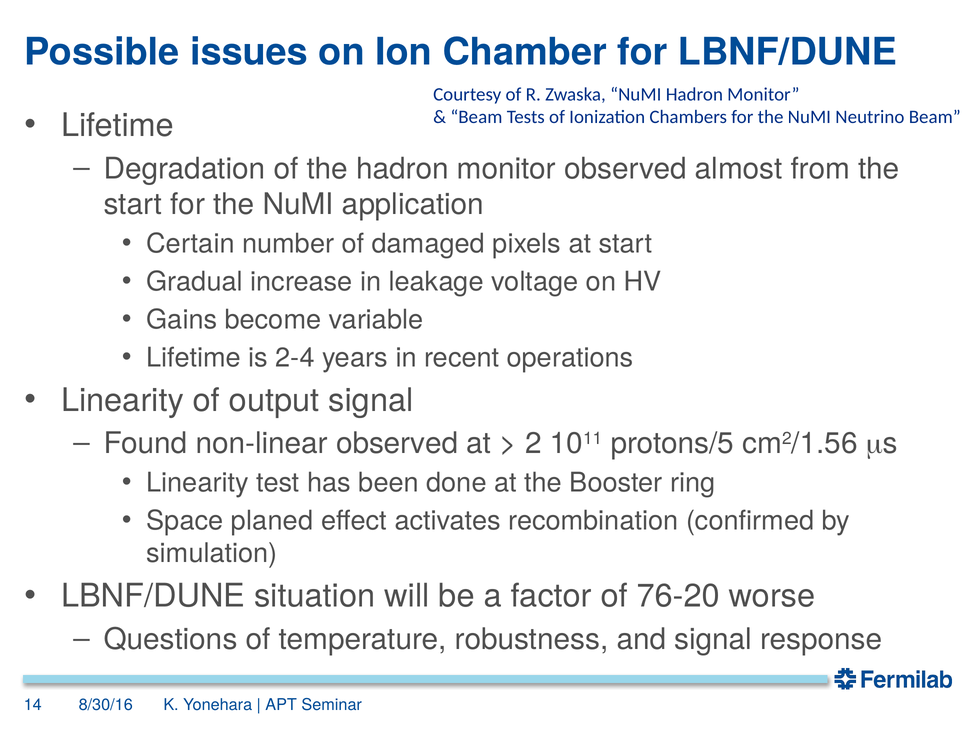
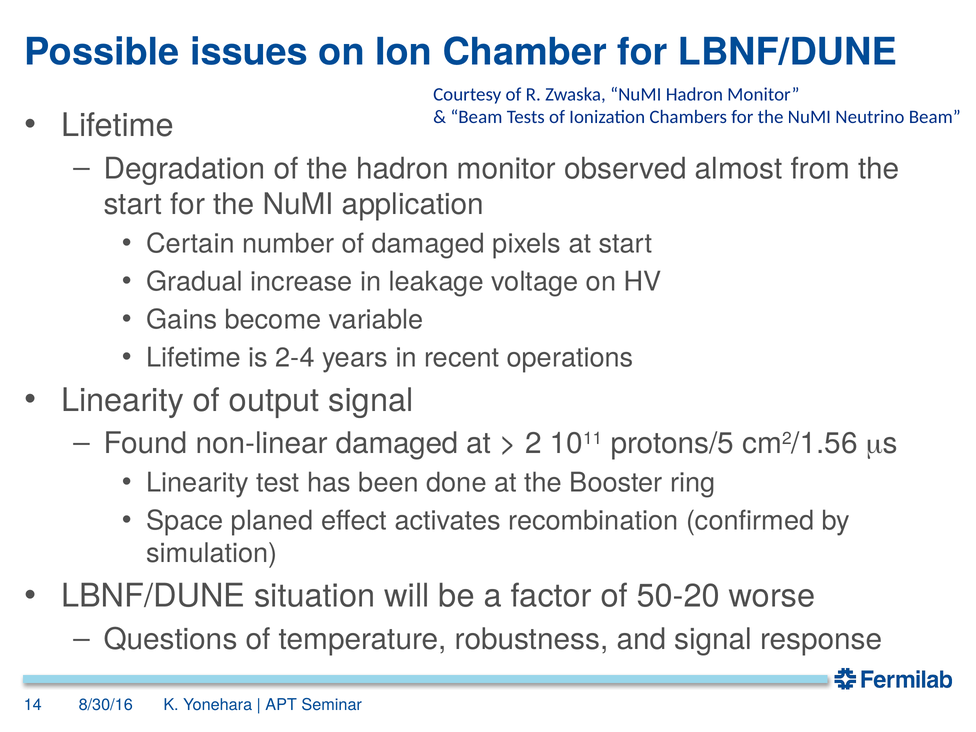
non-linear observed: observed -> damaged
76-20: 76-20 -> 50-20
